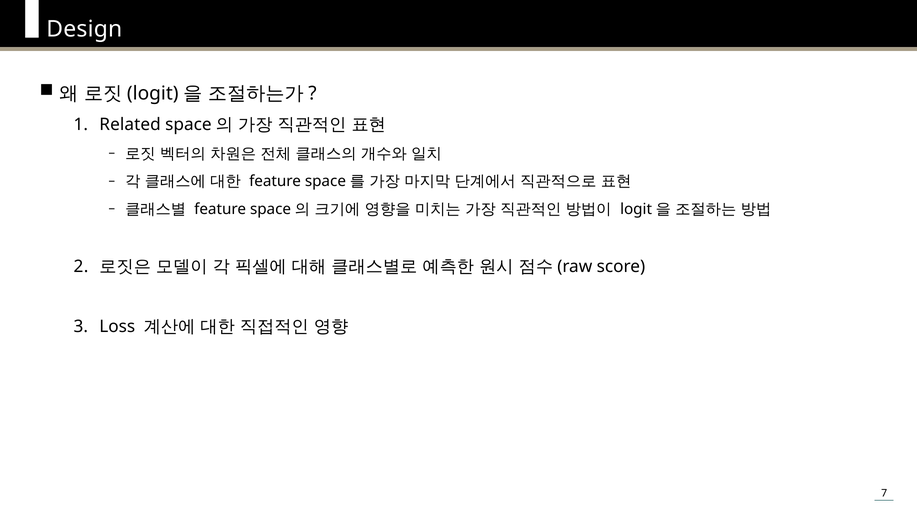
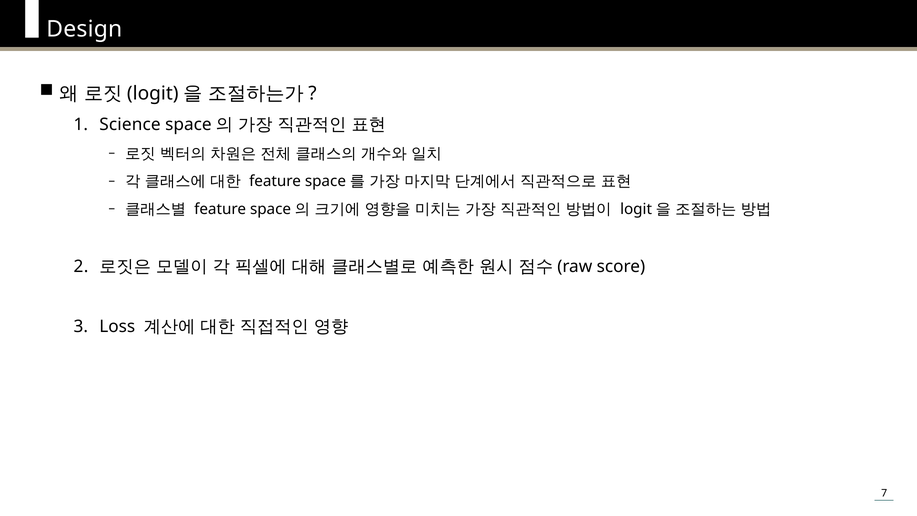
Related: Related -> Science
